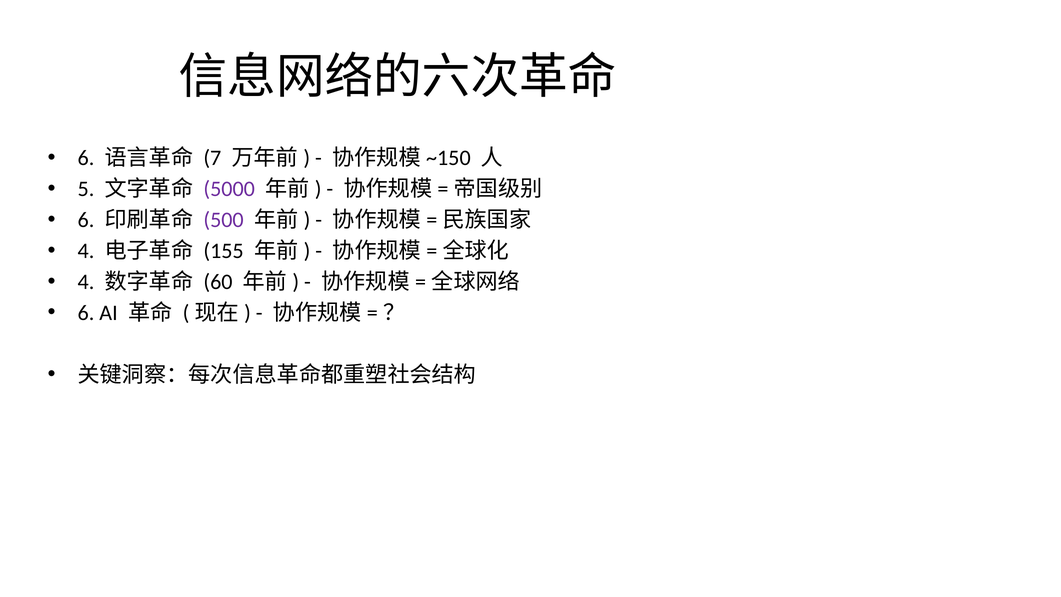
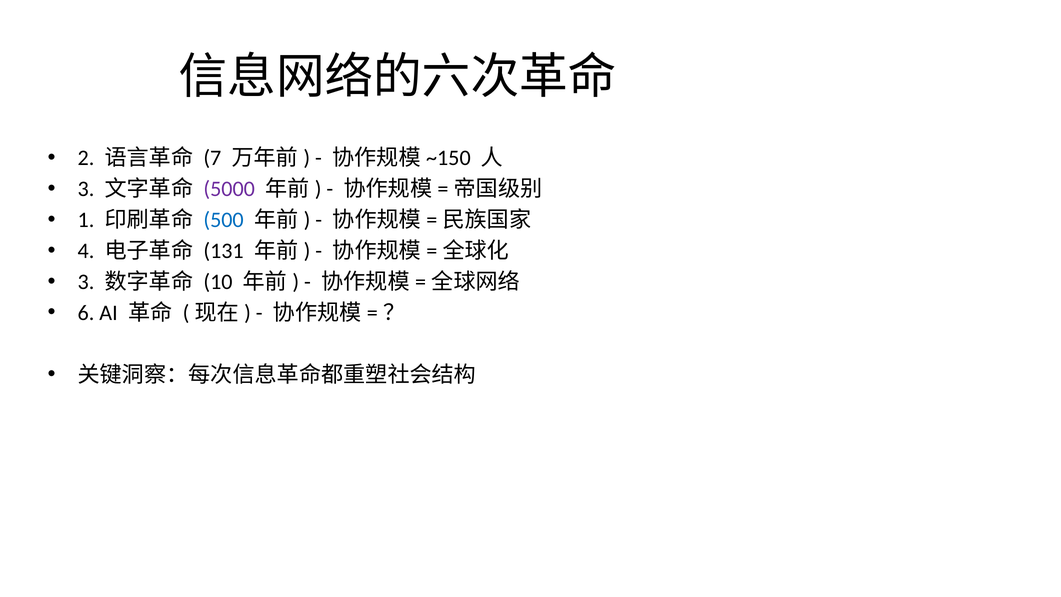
6 at (86, 158): 6 -> 2
5 at (86, 189): 5 -> 3
6 at (86, 220): 6 -> 1
500 colour: purple -> blue
155: 155 -> 131
4 at (86, 282): 4 -> 3
60: 60 -> 10
